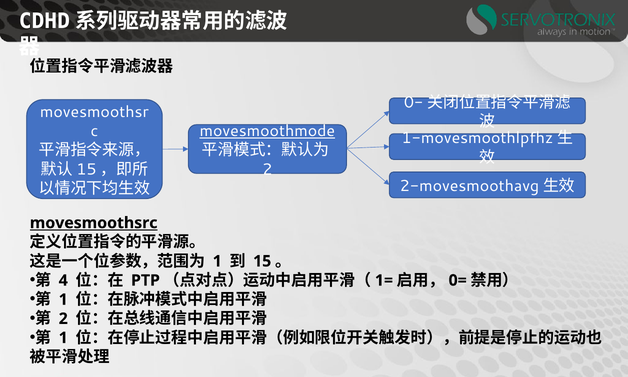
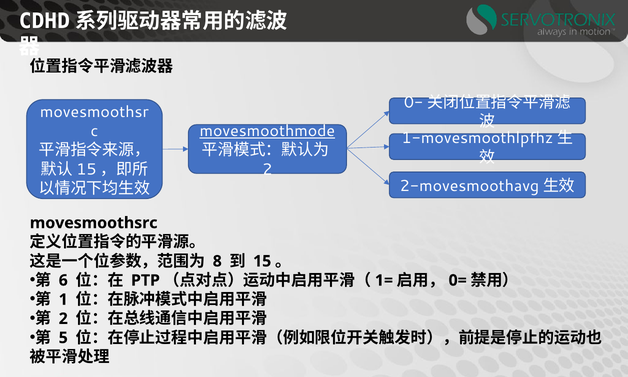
movesmoothsrc underline: present -> none
1 at (217, 261): 1 -> 8
4: 4 -> 6
1 at (63, 338): 1 -> 5
